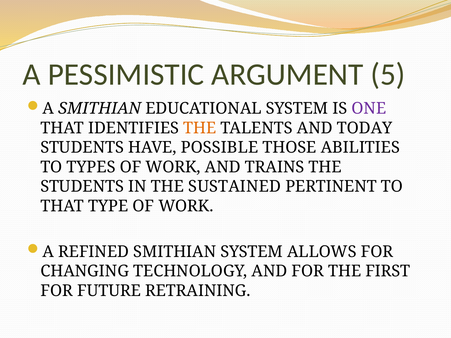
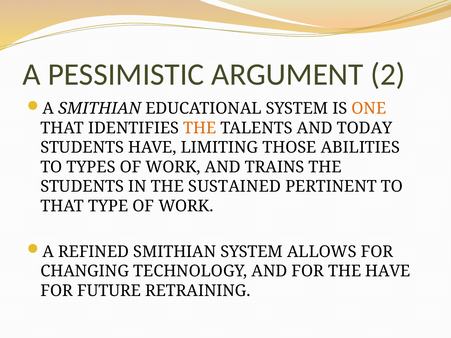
5: 5 -> 2
ONE colour: purple -> orange
POSSIBLE: POSSIBLE -> LIMITING
THE FIRST: FIRST -> HAVE
